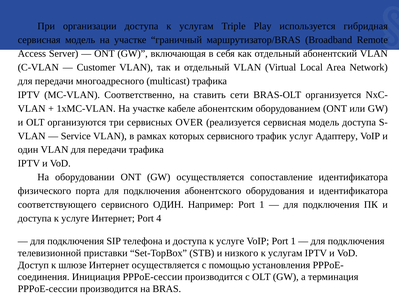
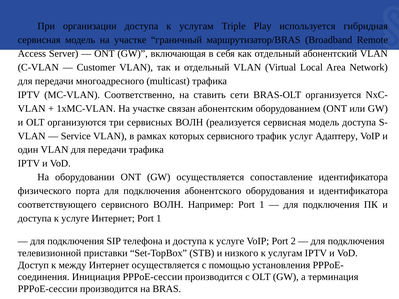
кабеле: кабеле -> связан
сервисных OVER: OVER -> ВОЛН
сервисного ОДИН: ОДИН -> ВОЛН
Интернет Port 4: 4 -> 1
VoIP Port 1: 1 -> 2
шлюзе: шлюзе -> между
